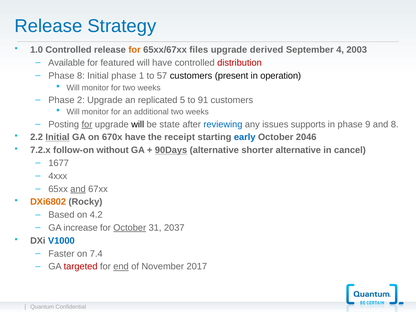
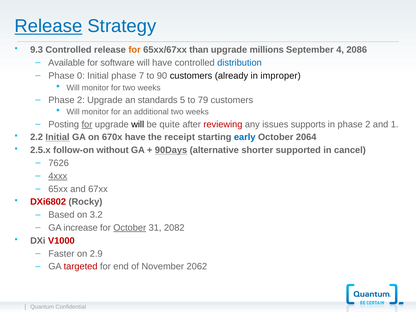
Release at (48, 26) underline: none -> present
1.0: 1.0 -> 9.3
files: files -> than
derived: derived -> millions
2003: 2003 -> 2086
featured: featured -> software
distribution colour: red -> blue
Phase 8: 8 -> 0
1: 1 -> 7
57: 57 -> 90
present: present -> already
operation: operation -> improper
replicated: replicated -> standards
91: 91 -> 79
state: state -> quite
reviewing colour: blue -> red
in phase 9: 9 -> 2
and 8: 8 -> 1
2046: 2046 -> 2064
7.2.x: 7.2.x -> 2.5.x
shorter alternative: alternative -> supported
1677: 1677 -> 7626
4xxx underline: none -> present
and at (78, 189) underline: present -> none
DXi6802 colour: orange -> red
4.2: 4.2 -> 3.2
2037: 2037 -> 2082
V1000 colour: blue -> red
7.4: 7.4 -> 2.9
end underline: present -> none
2017: 2017 -> 2062
